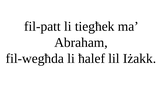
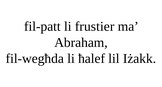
tiegħek: tiegħek -> frustier
